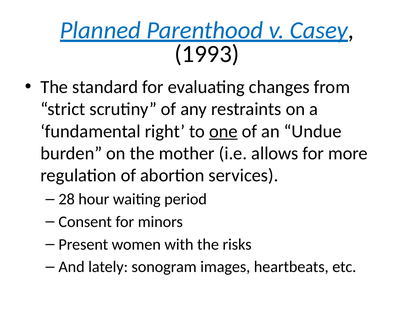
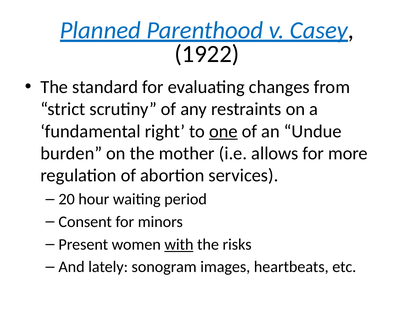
1993: 1993 -> 1922
28: 28 -> 20
with underline: none -> present
